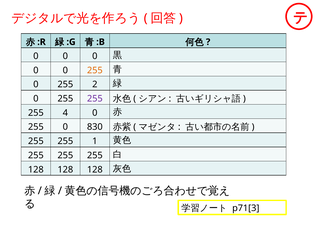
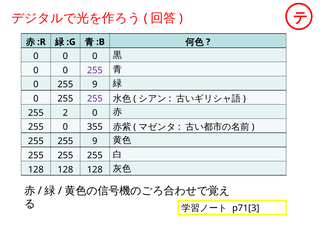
255 at (95, 70) colour: orange -> purple
0 255 2: 2 -> 9
4: 4 -> 2
830: 830 -> 355
255 255 1: 1 -> 9
